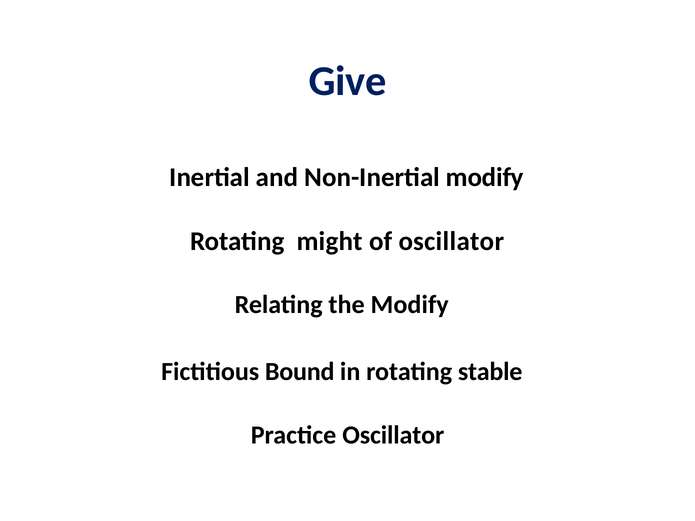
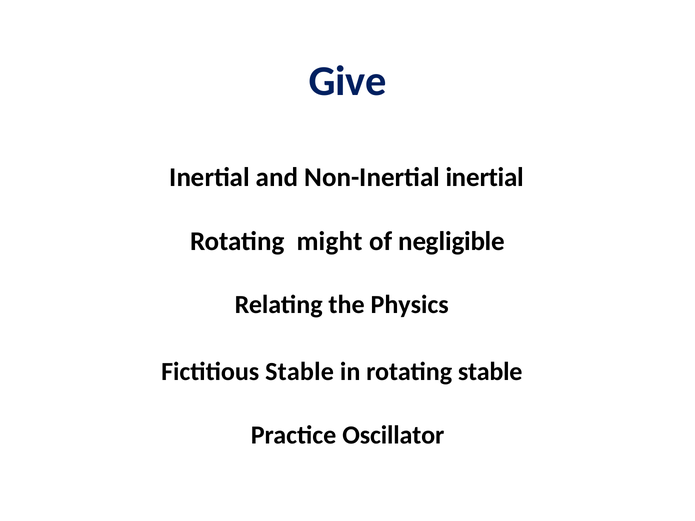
Non-Inertial modify: modify -> inertial
of oscillator: oscillator -> negligible
the Modify: Modify -> Physics
Fictitious Bound: Bound -> Stable
